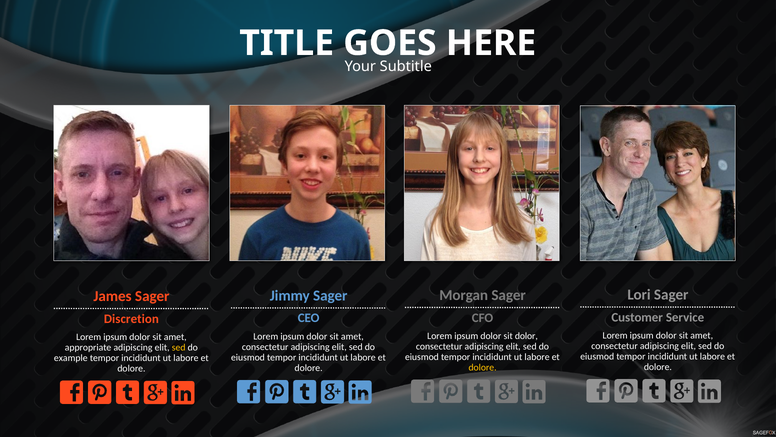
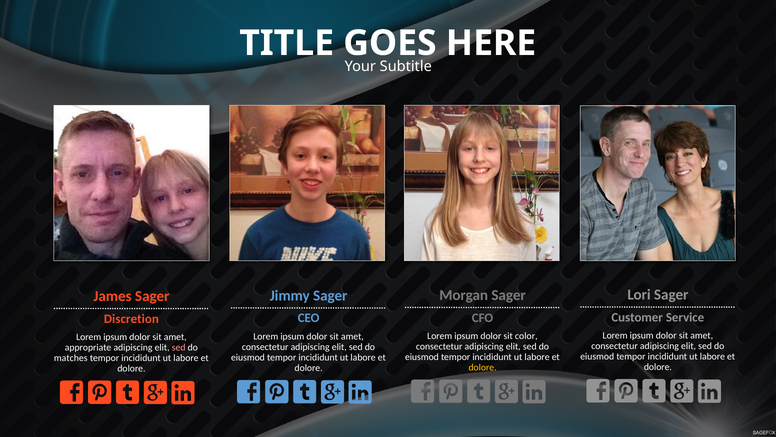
sit dolor: dolor -> color
sed at (179, 347) colour: yellow -> pink
example: example -> matches
